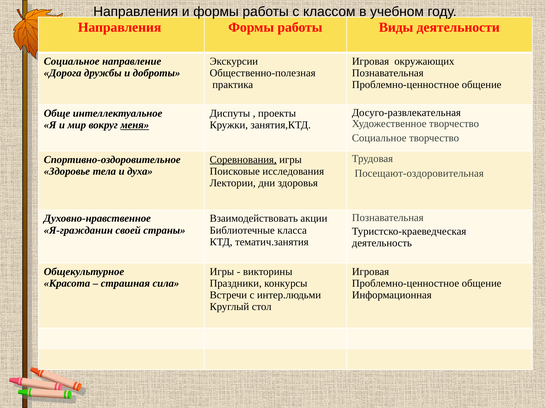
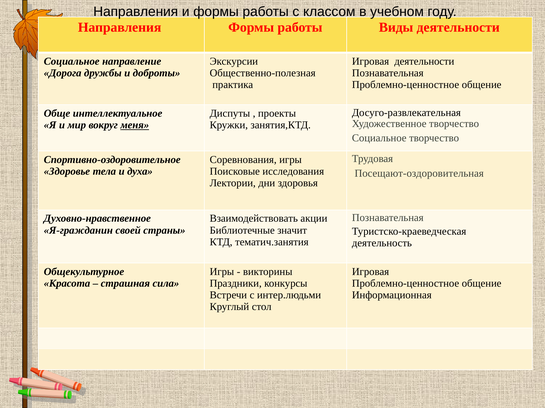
Игровая окружающих: окружающих -> деятельности
Соревнования underline: present -> none
класса: класса -> значит
